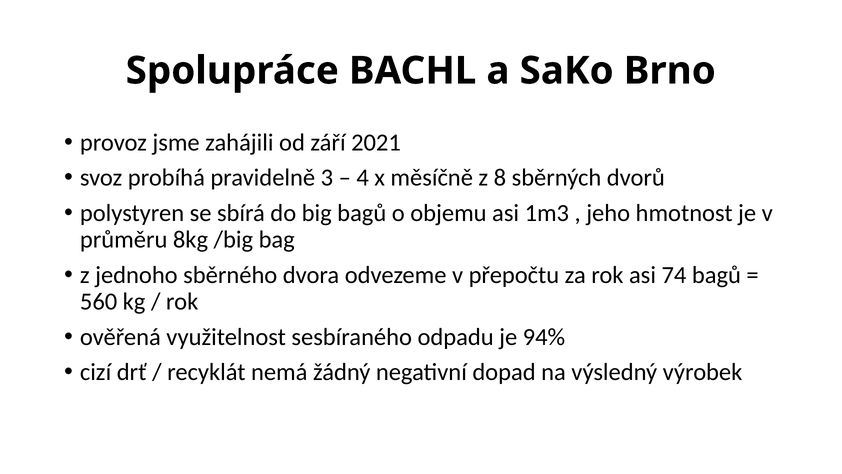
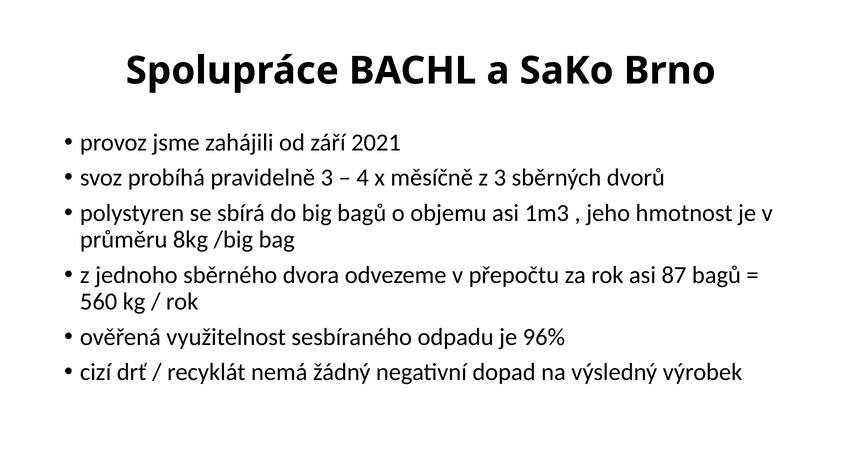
z 8: 8 -> 3
74: 74 -> 87
94%: 94% -> 96%
